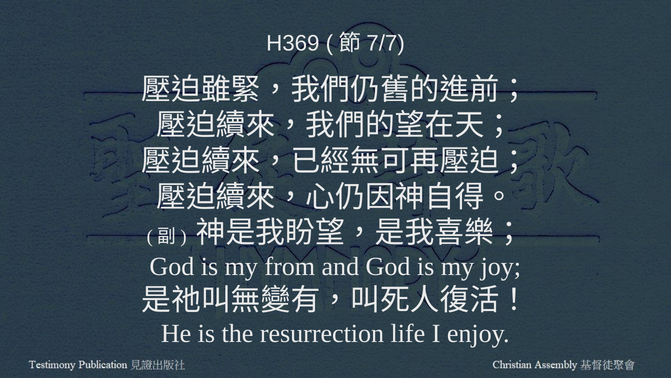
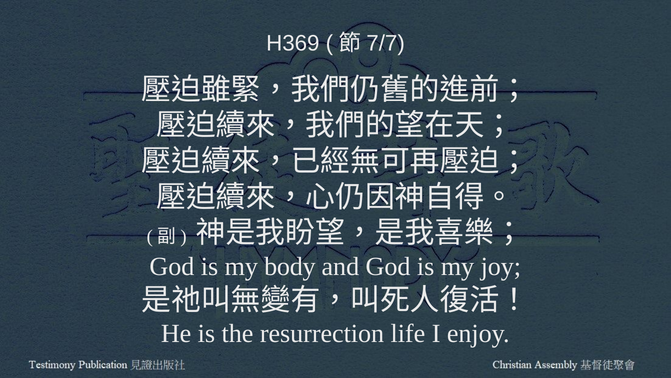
from: from -> body
